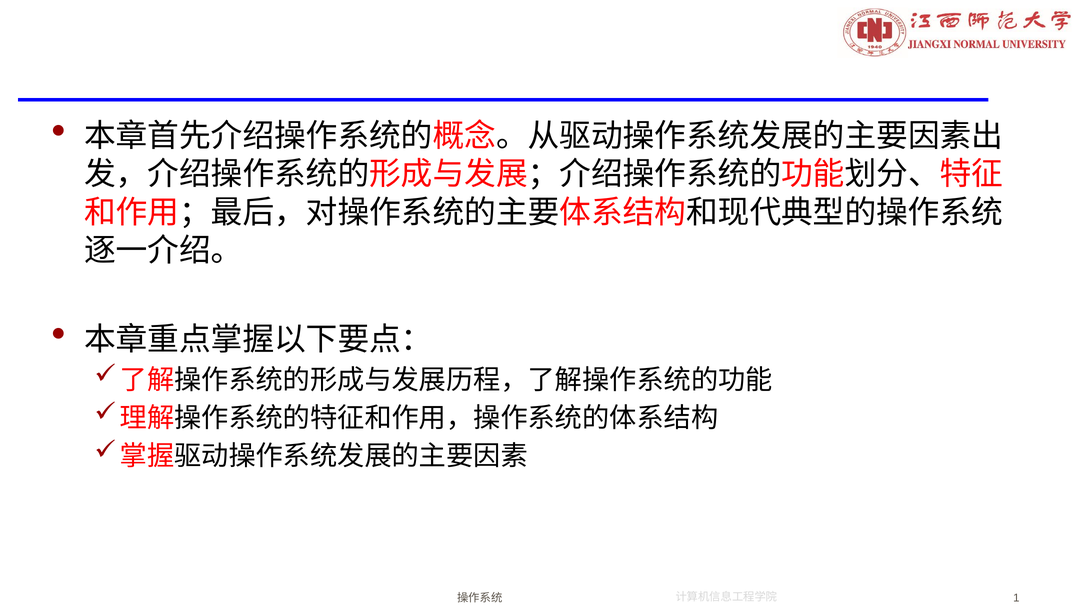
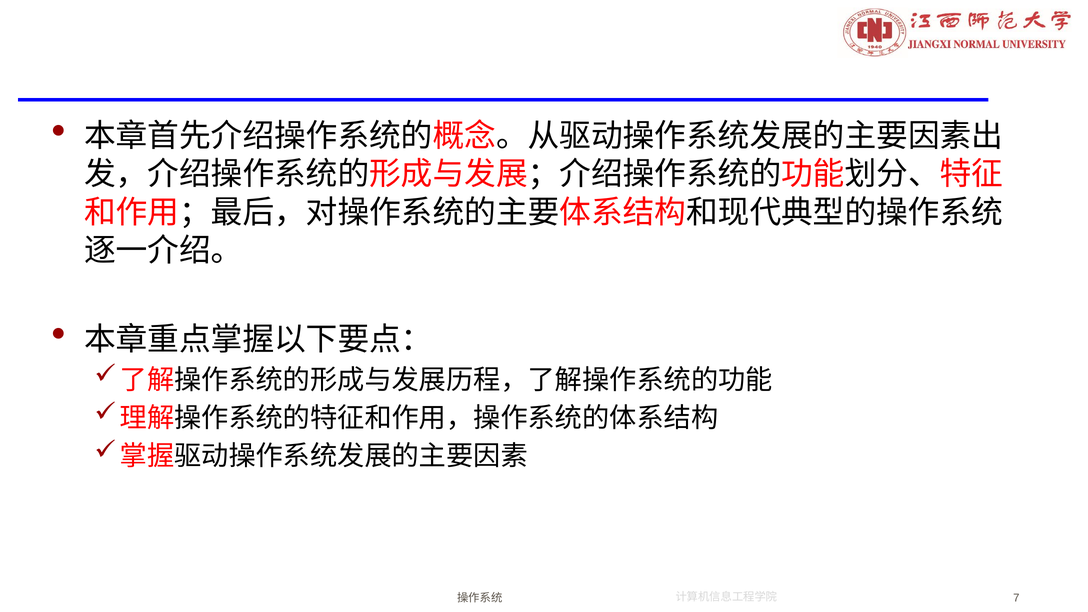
1: 1 -> 7
